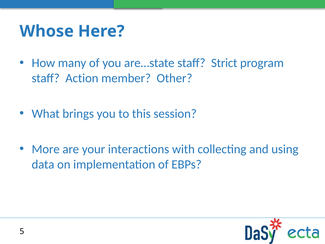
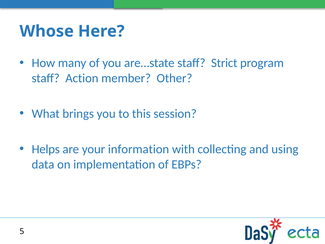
More: More -> Helps
interactions: interactions -> information
